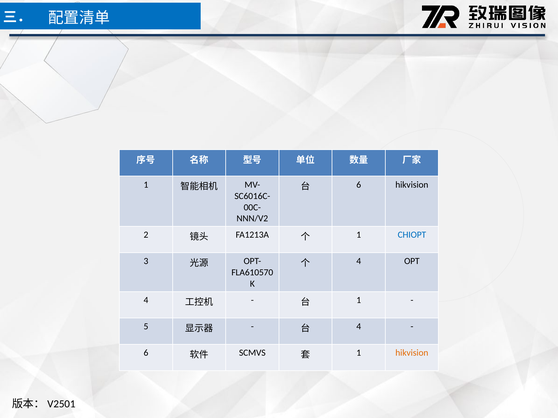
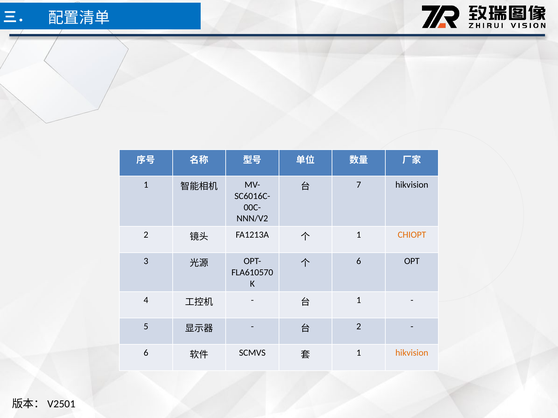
6 at (359, 185): 6 -> 7
CHIOPT colour: blue -> orange
4 at (359, 261): 4 -> 6
4 at (359, 327): 4 -> 2
